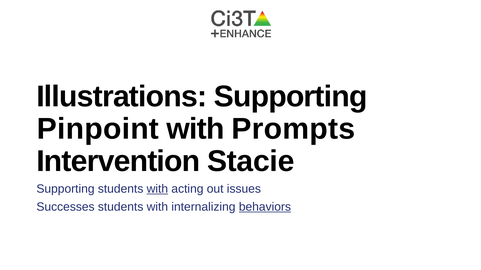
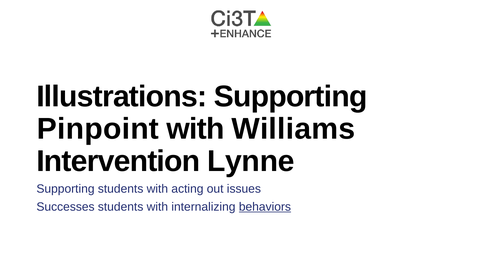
Prompts: Prompts -> Williams
Stacie: Stacie -> Lynne
with at (157, 189) underline: present -> none
